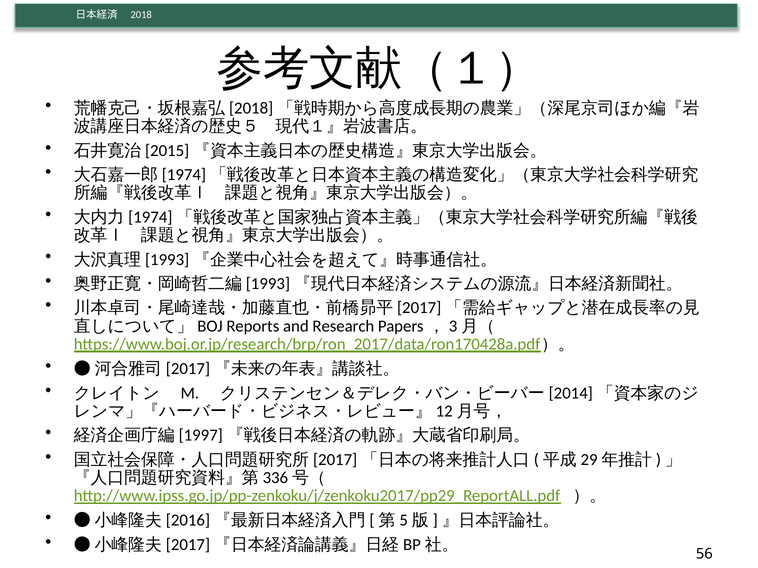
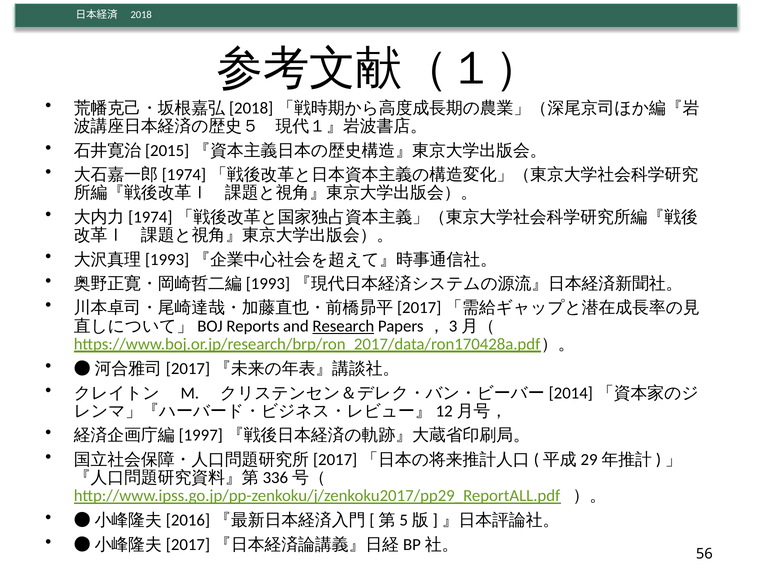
Research underline: none -> present
